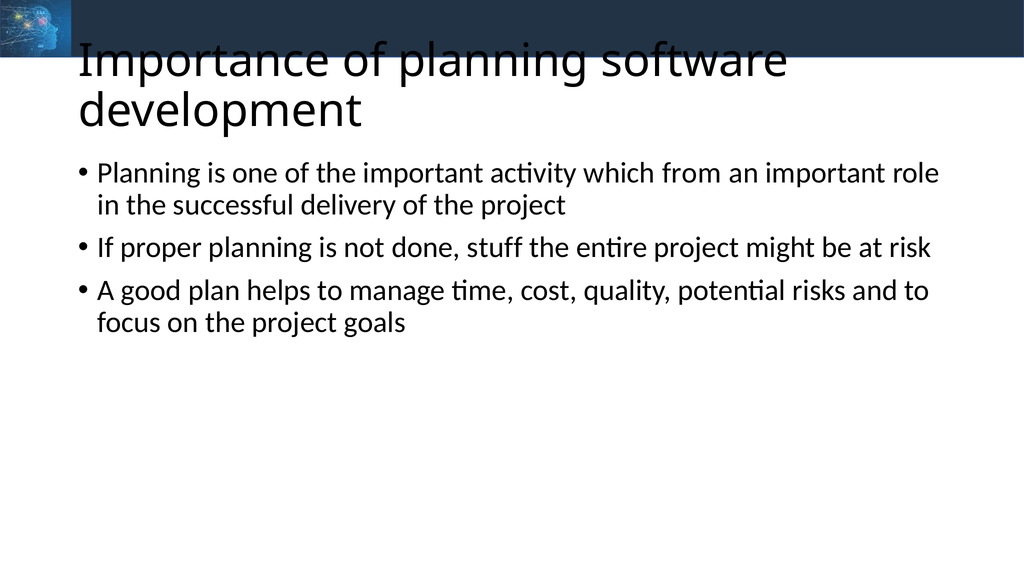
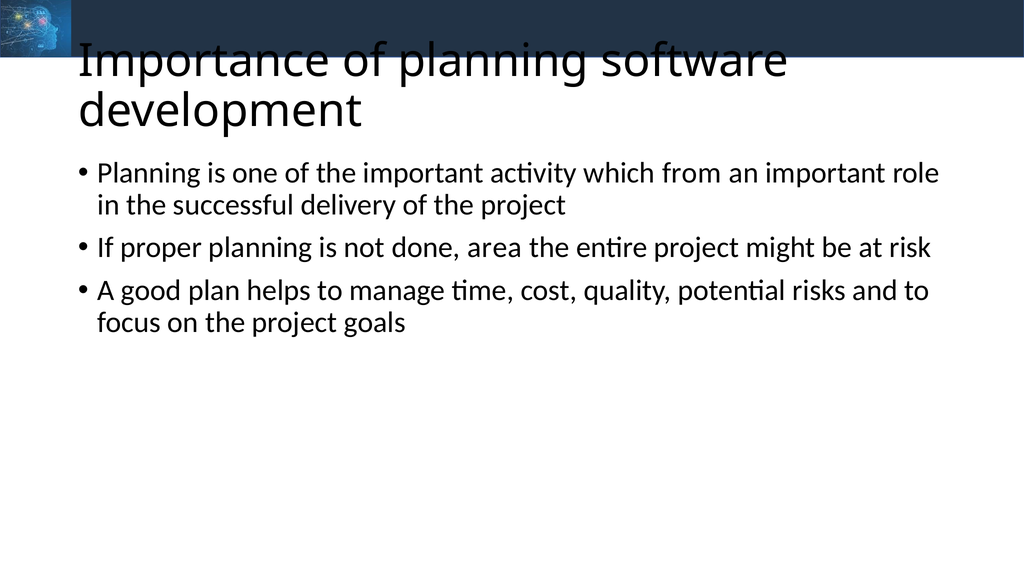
stuff: stuff -> area
